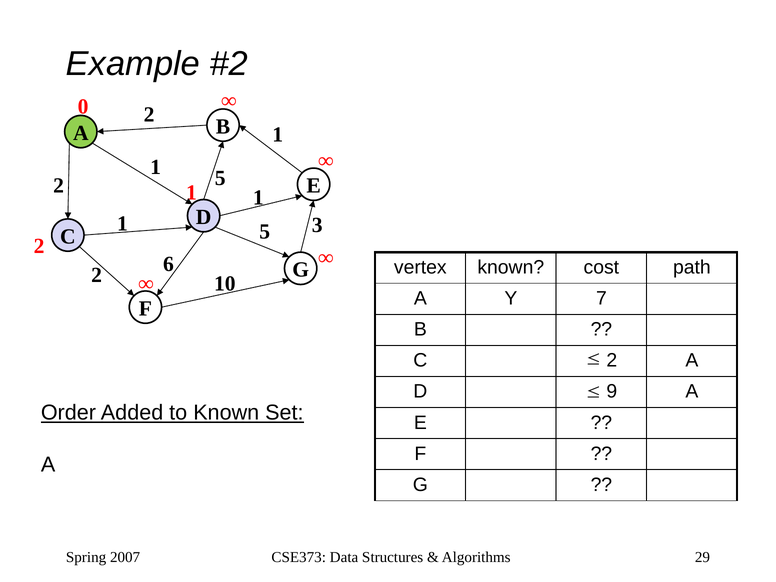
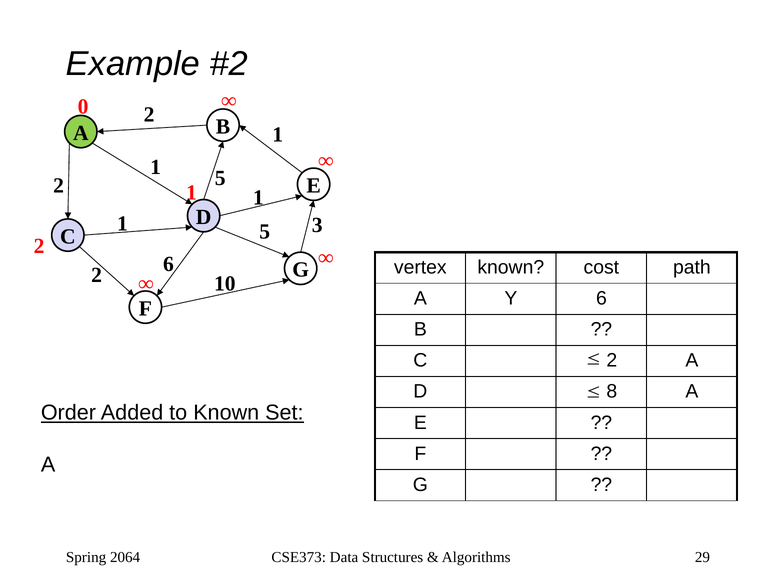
Y 7: 7 -> 6
9: 9 -> 8
2007: 2007 -> 2064
